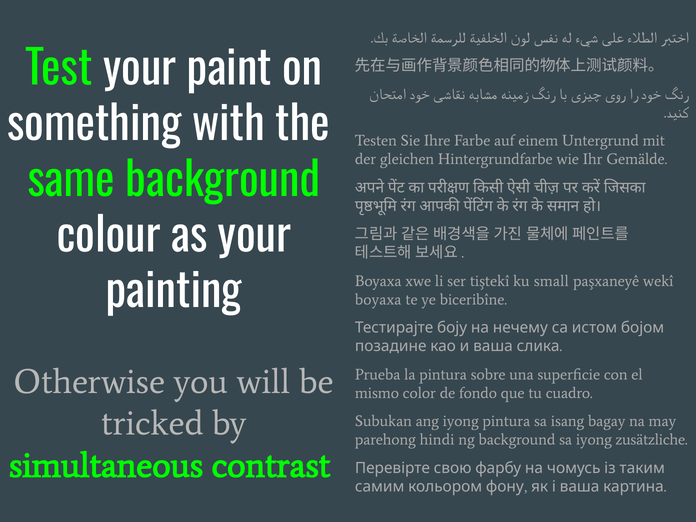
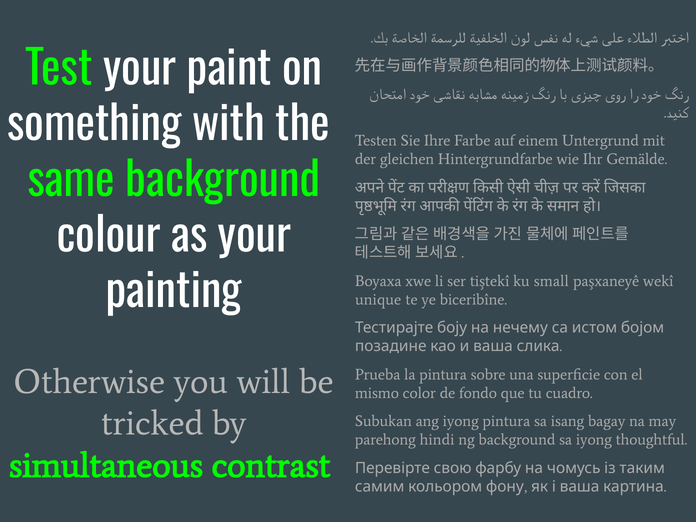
boyaxa at (378, 300): boyaxa -> unique
zusätzliche: zusätzliche -> thoughtful
